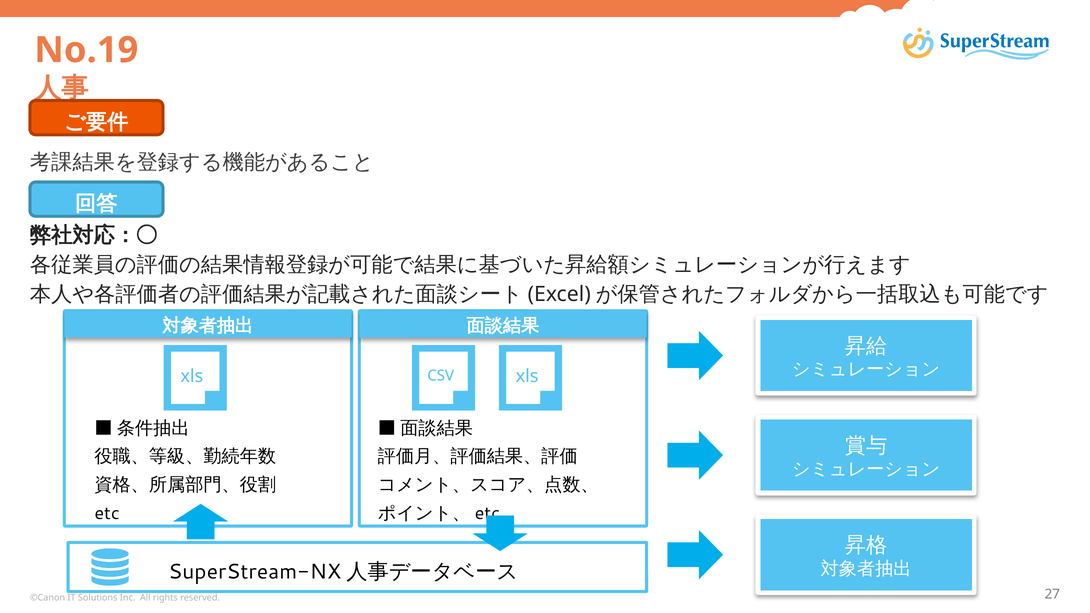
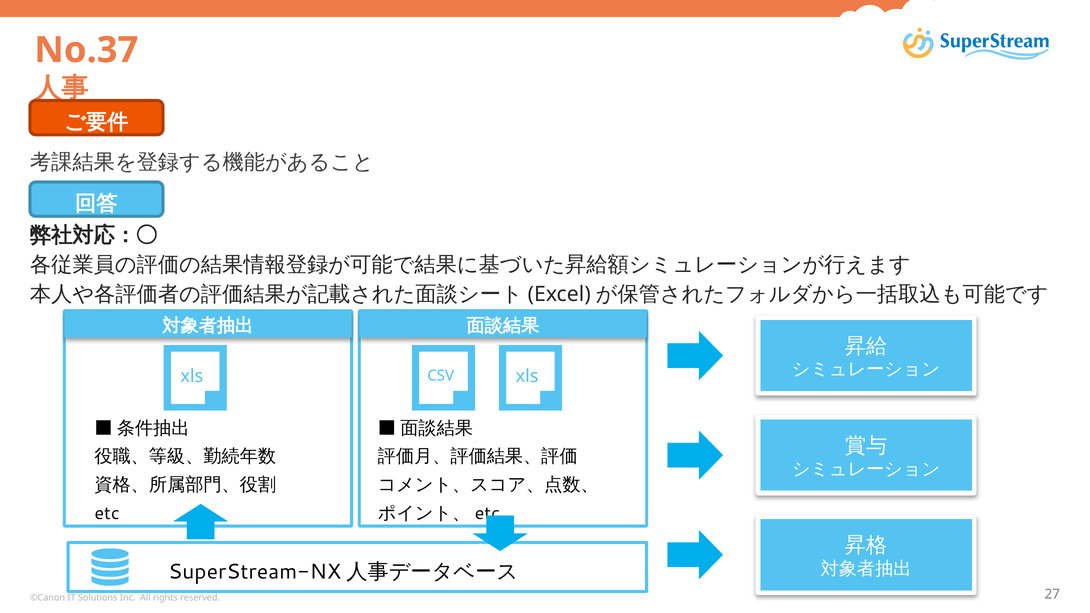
No.19: No.19 -> No.37
